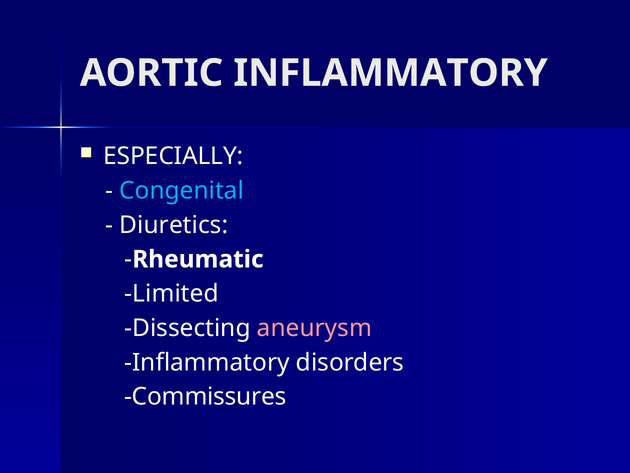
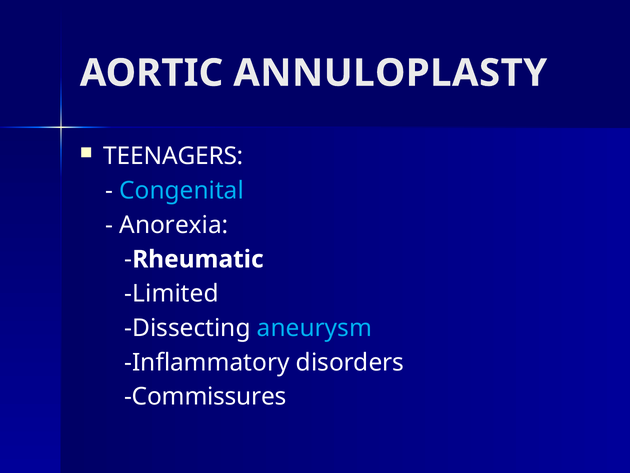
AORTIC INFLAMMATORY: INFLAMMATORY -> ANNULOPLASTY
ESPECIALLY: ESPECIALLY -> TEENAGERS
Diuretics: Diuretics -> Anorexia
aneurysm colour: pink -> light blue
